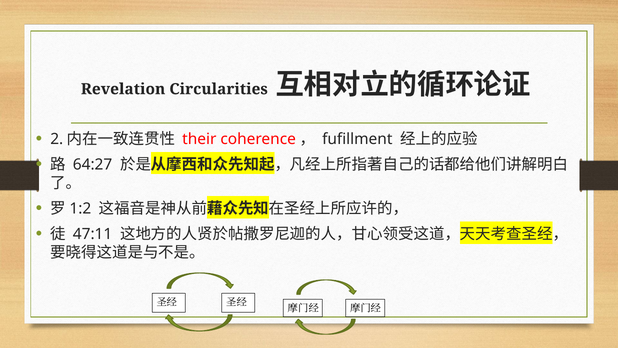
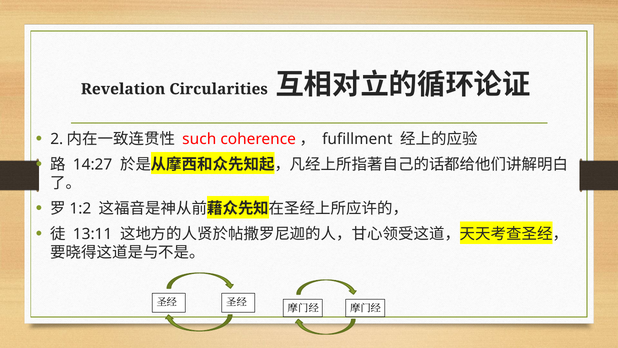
their: their -> such
64:27: 64:27 -> 14:27
47:11: 47:11 -> 13:11
